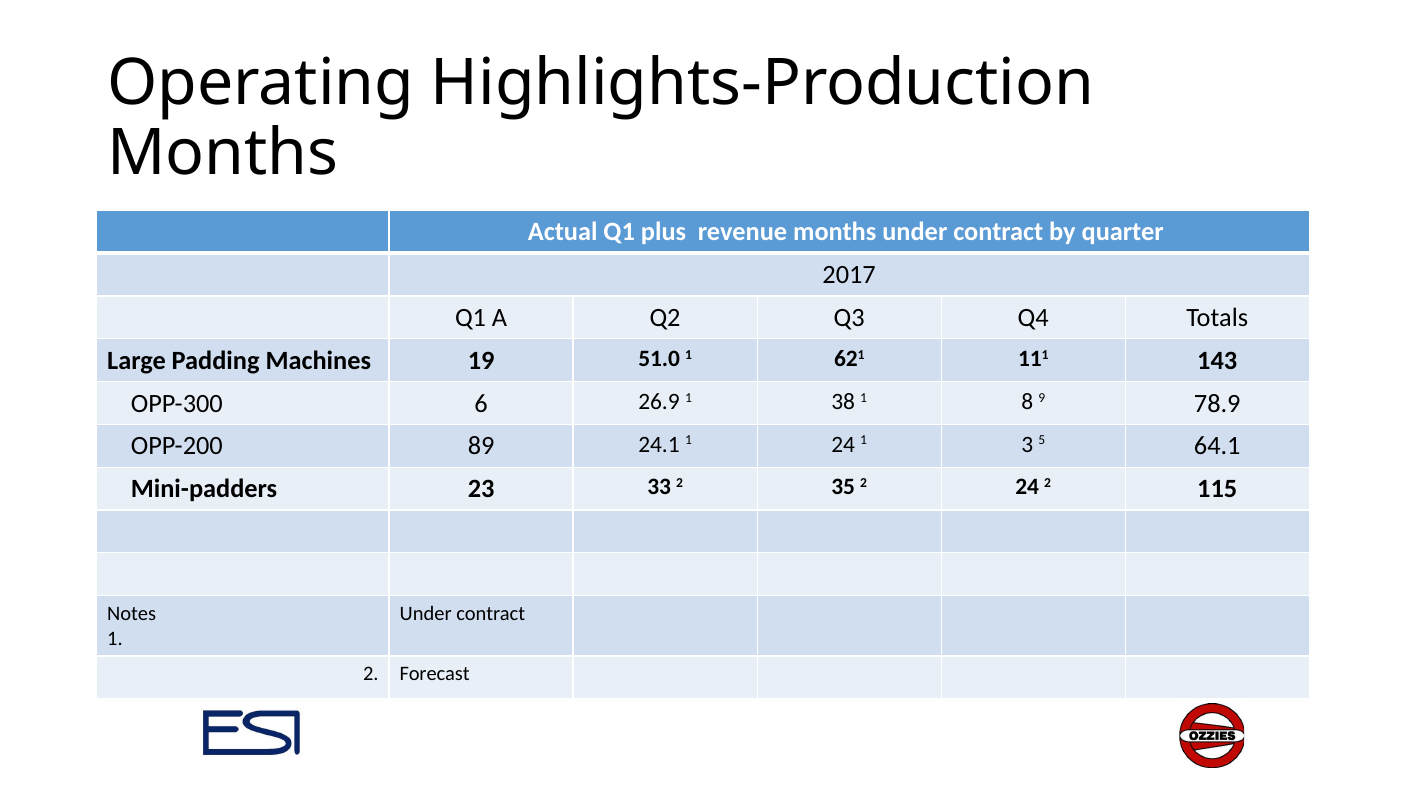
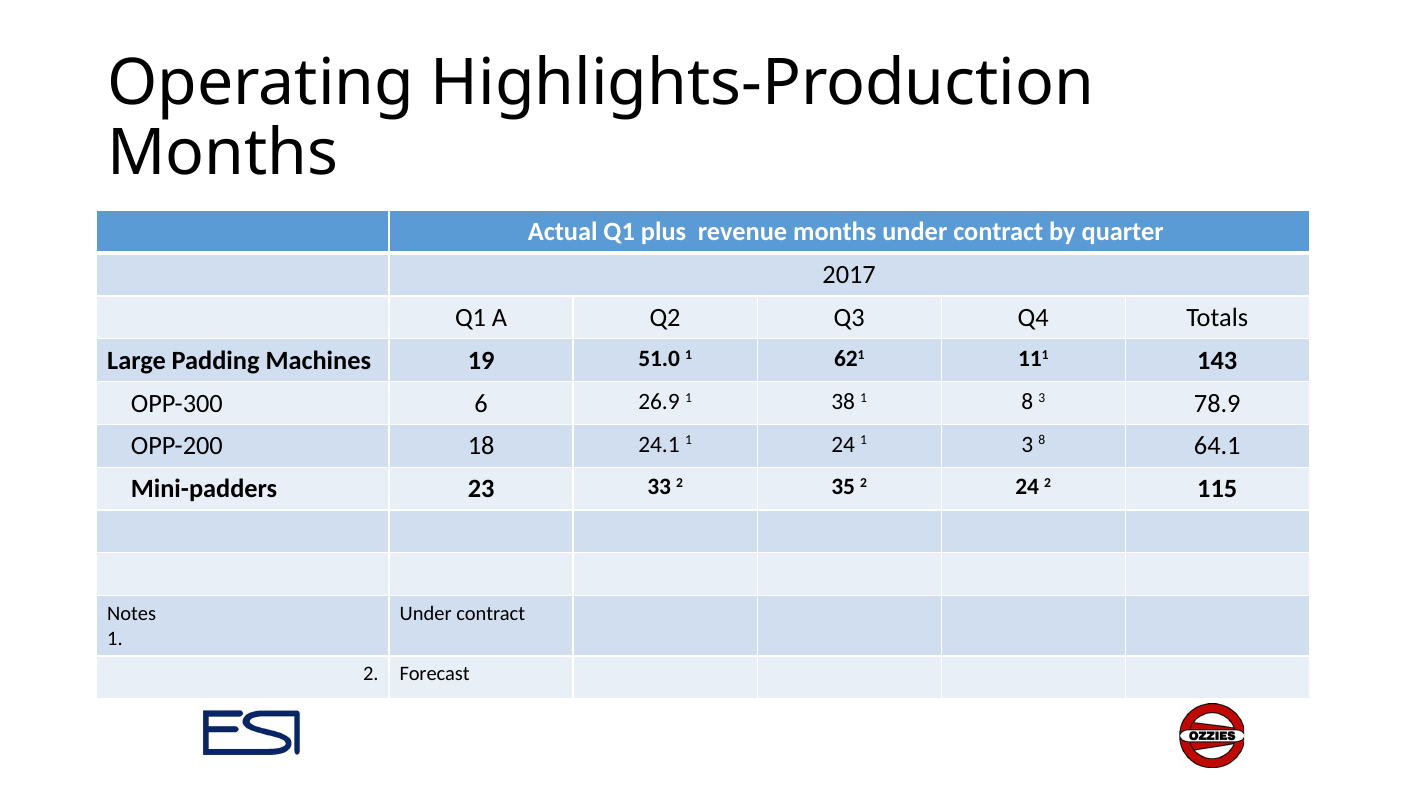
8 9: 9 -> 3
89: 89 -> 18
3 5: 5 -> 8
